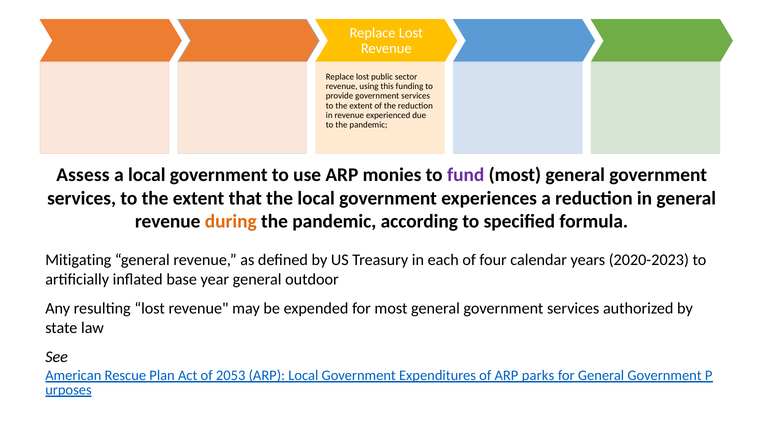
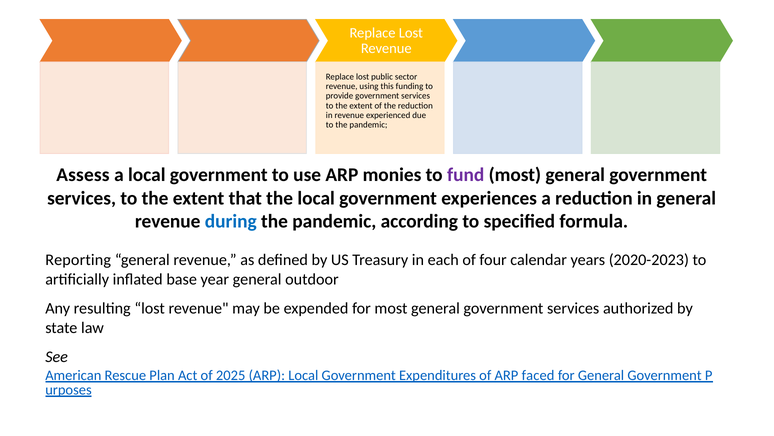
during colour: orange -> blue
Mitigating: Mitigating -> Reporting
2053: 2053 -> 2025
parks: parks -> faced
